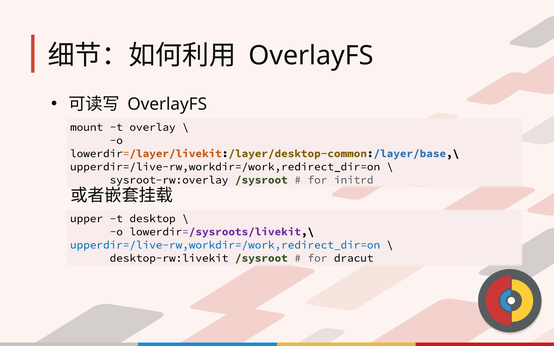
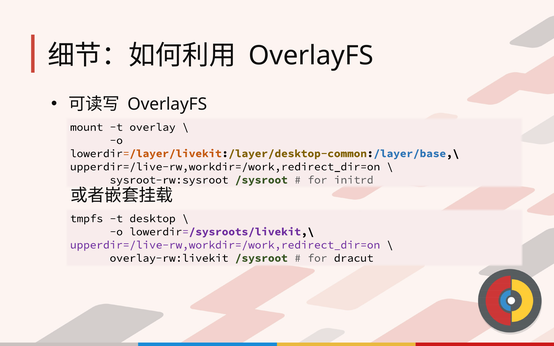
sysroot-rw:overlay: sysroot-rw:overlay -> sysroot-rw:sysroot
upper: upper -> tmpfs
upperdir=/live-rw,workdir=/work,redirect_dir=on at (225, 245) colour: blue -> purple
desktop-rw:livekit: desktop-rw:livekit -> overlay-rw:livekit
